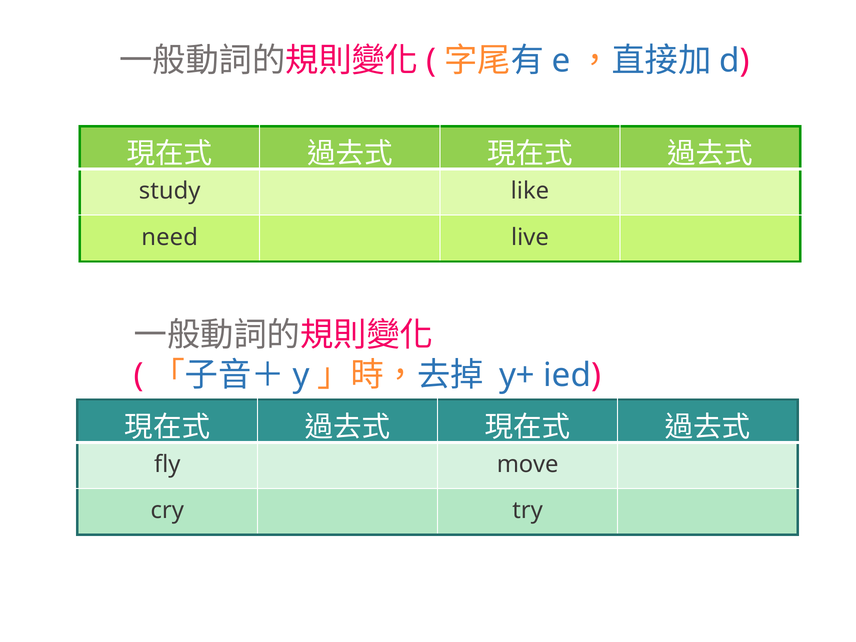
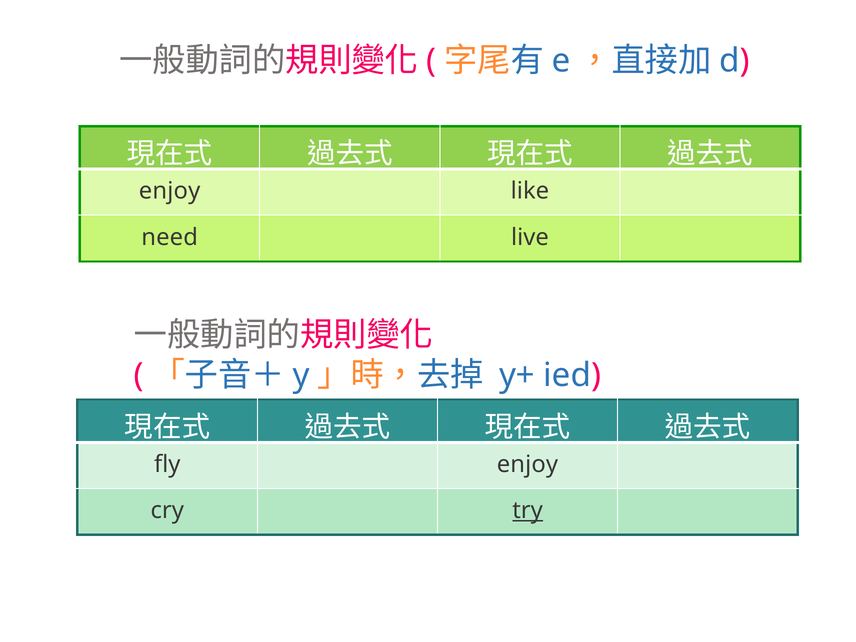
study at (170, 191): study -> enjoy
fly move: move -> enjoy
try underline: none -> present
